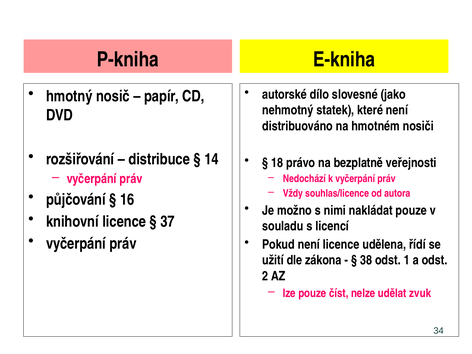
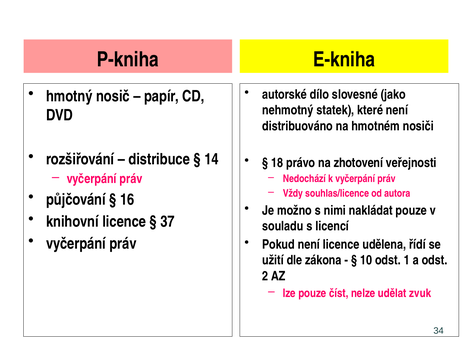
bezplatně: bezplatně -> zhotovení
38: 38 -> 10
